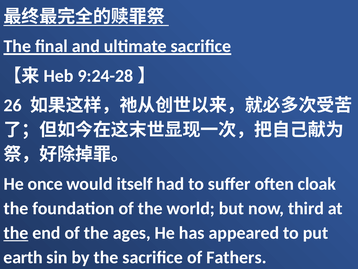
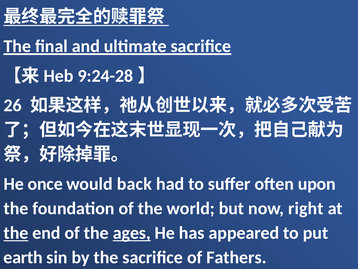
itself: itself -> back
cloak: cloak -> upon
third: third -> right
ages underline: none -> present
